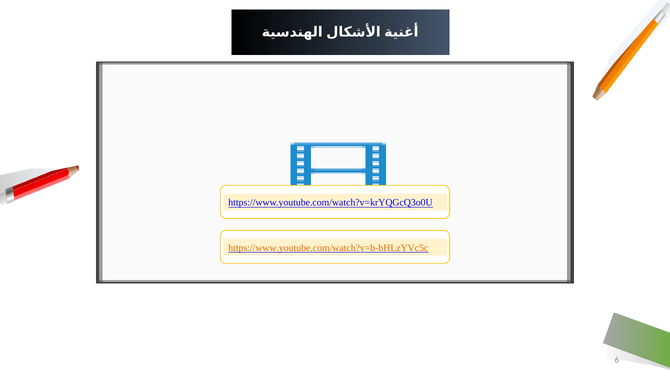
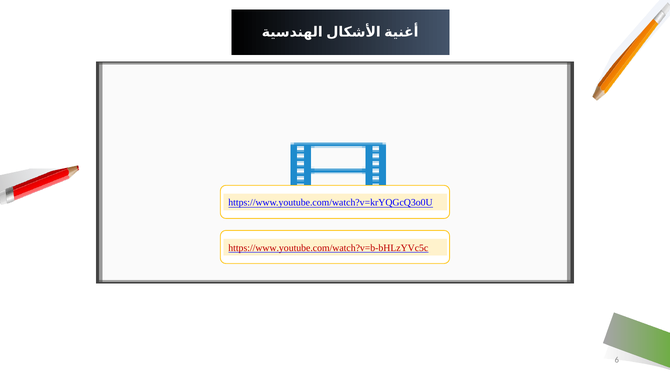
https://www.youtube.com/watch?v=b-bHLzYVc5c colour: orange -> red
